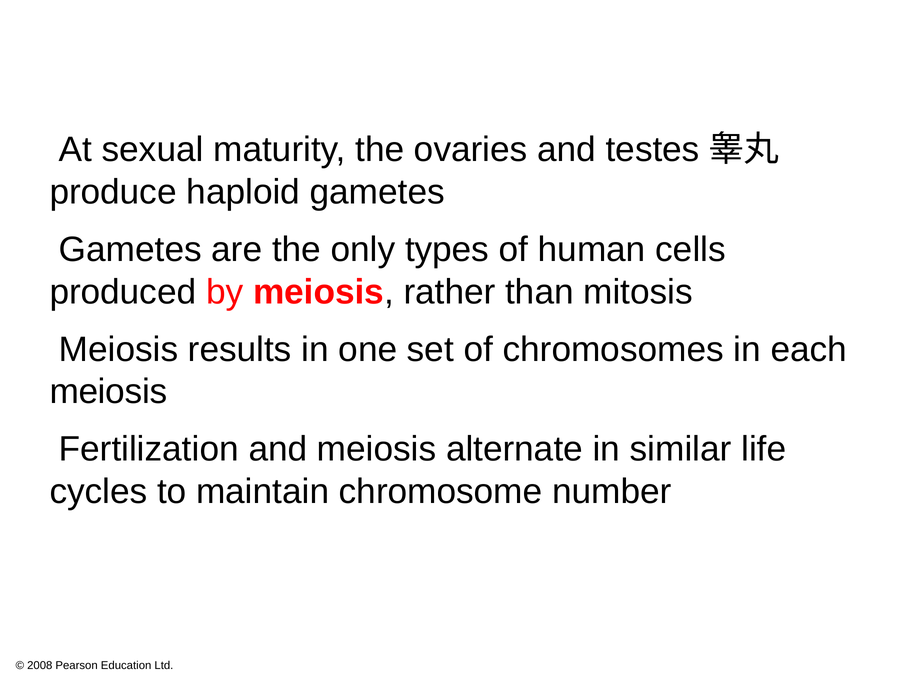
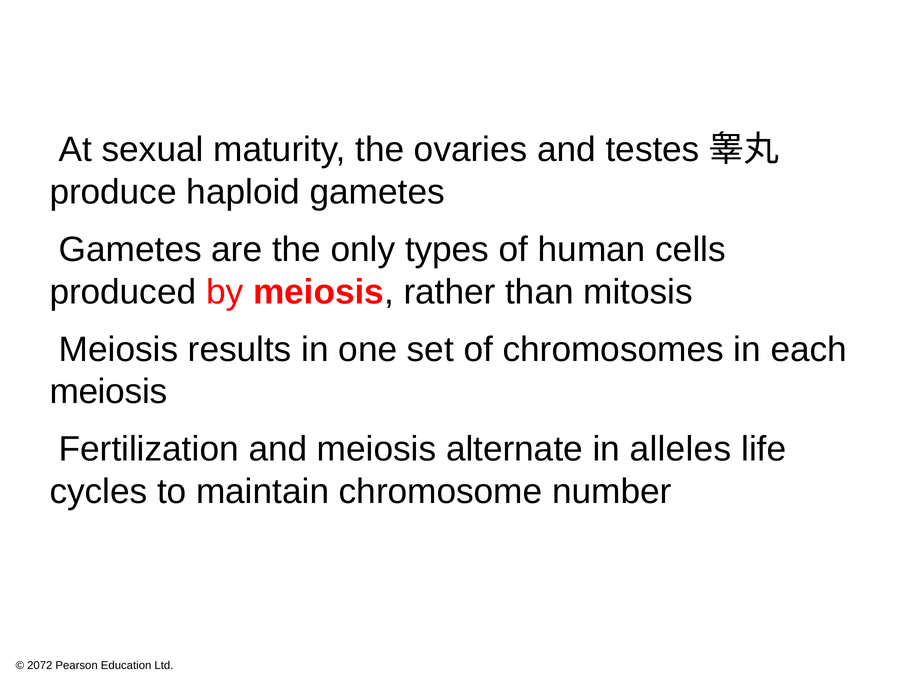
similar: similar -> alleles
2008: 2008 -> 2072
